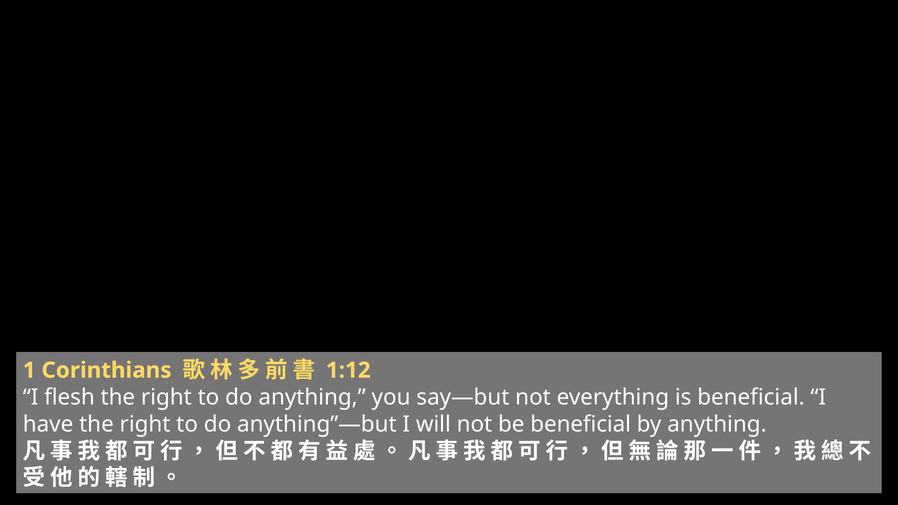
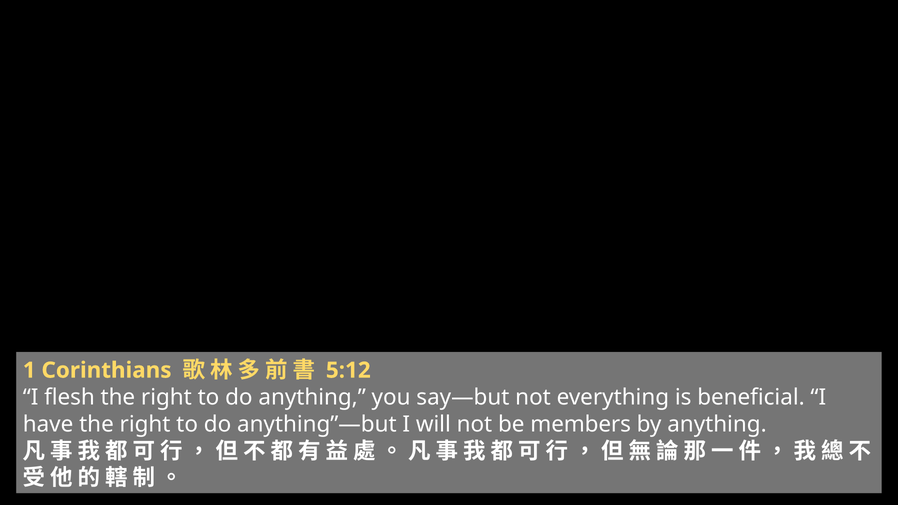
1:12: 1:12 -> 5:12
be beneficial: beneficial -> members
